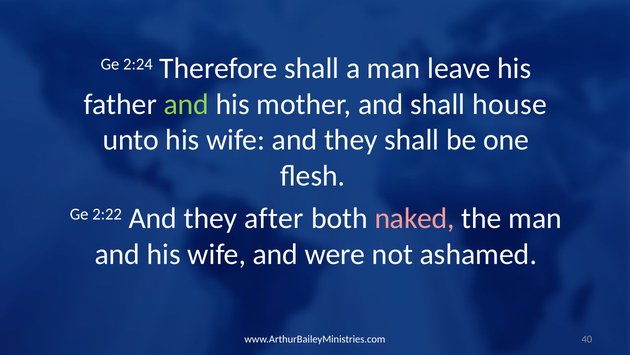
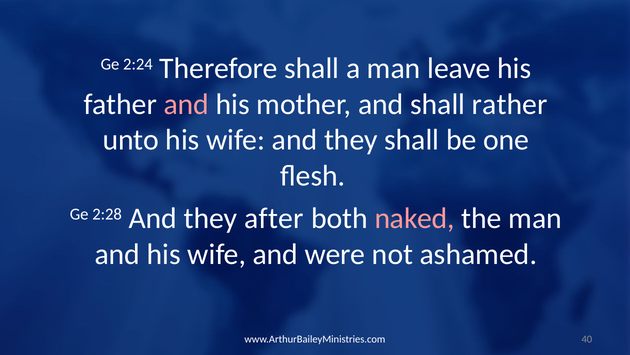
and at (186, 104) colour: light green -> pink
house: house -> rather
2:22: 2:22 -> 2:28
